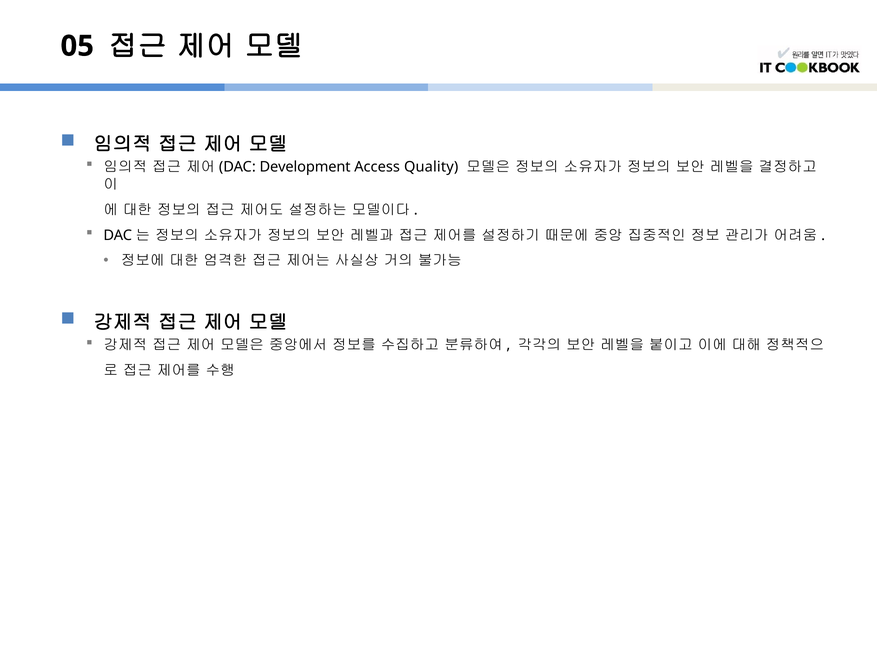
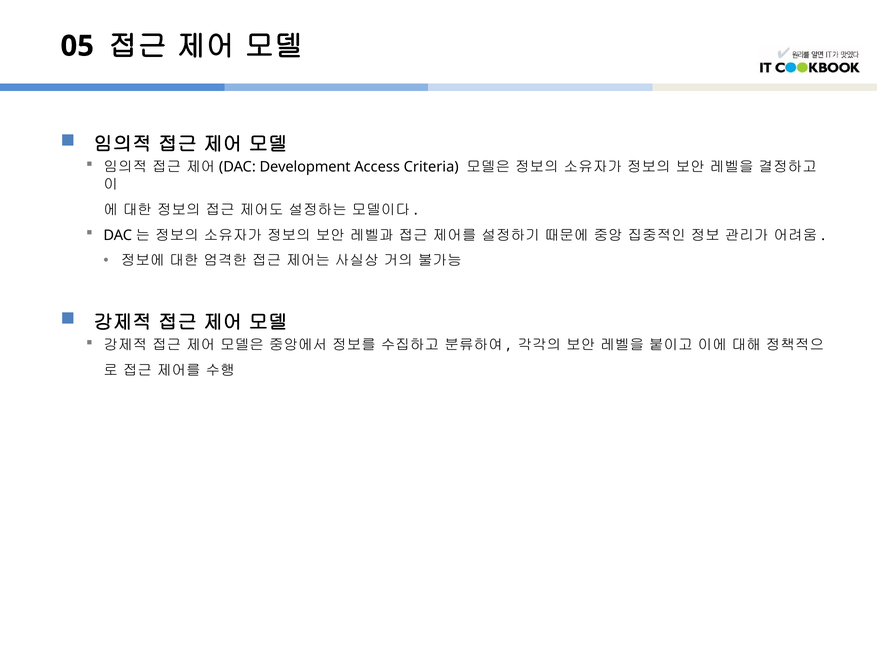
Quality: Quality -> Criteria
